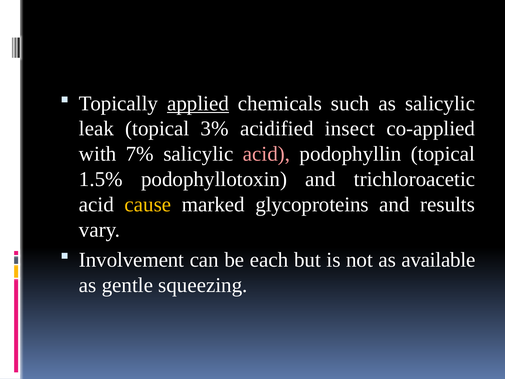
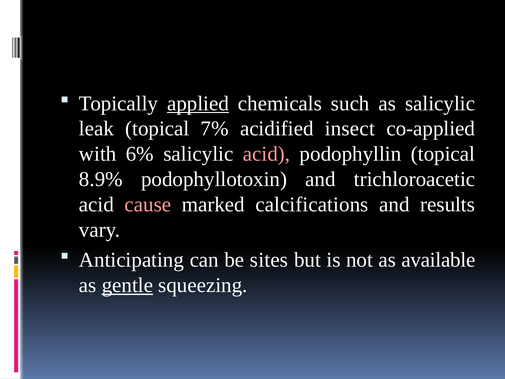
3%: 3% -> 7%
7%: 7% -> 6%
1.5%: 1.5% -> 8.9%
cause colour: yellow -> pink
glycoproteins: glycoproteins -> calcifications
Involvement: Involvement -> Anticipating
each: each -> sites
gentle underline: none -> present
